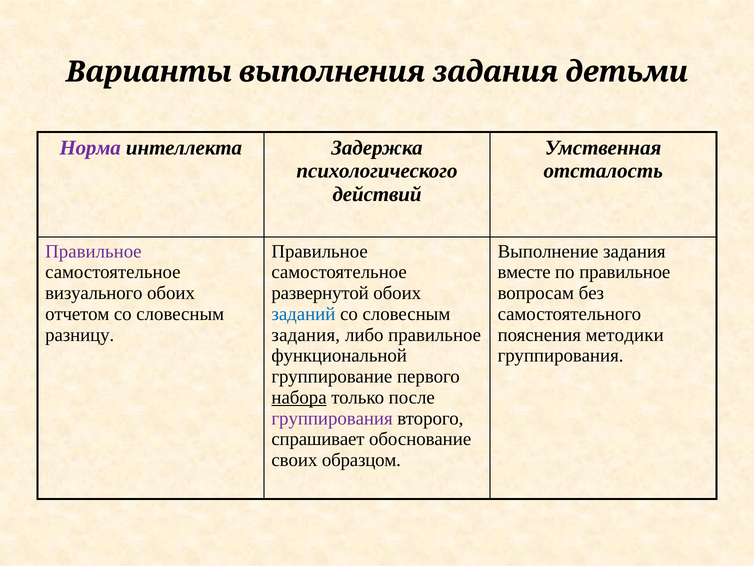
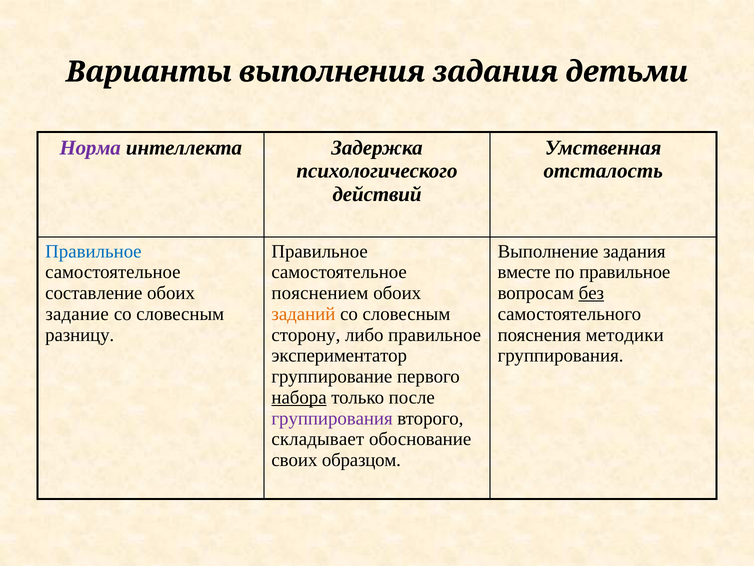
Правильное at (93, 251) colour: purple -> blue
визуального: визуального -> составление
развернутой: развернутой -> пояснением
без underline: none -> present
отчетом: отчетом -> задание
заданий colour: blue -> orange
задания at (306, 335): задания -> сторону
функциональной: функциональной -> экспериментатор
спрашивает: спрашивает -> складывает
